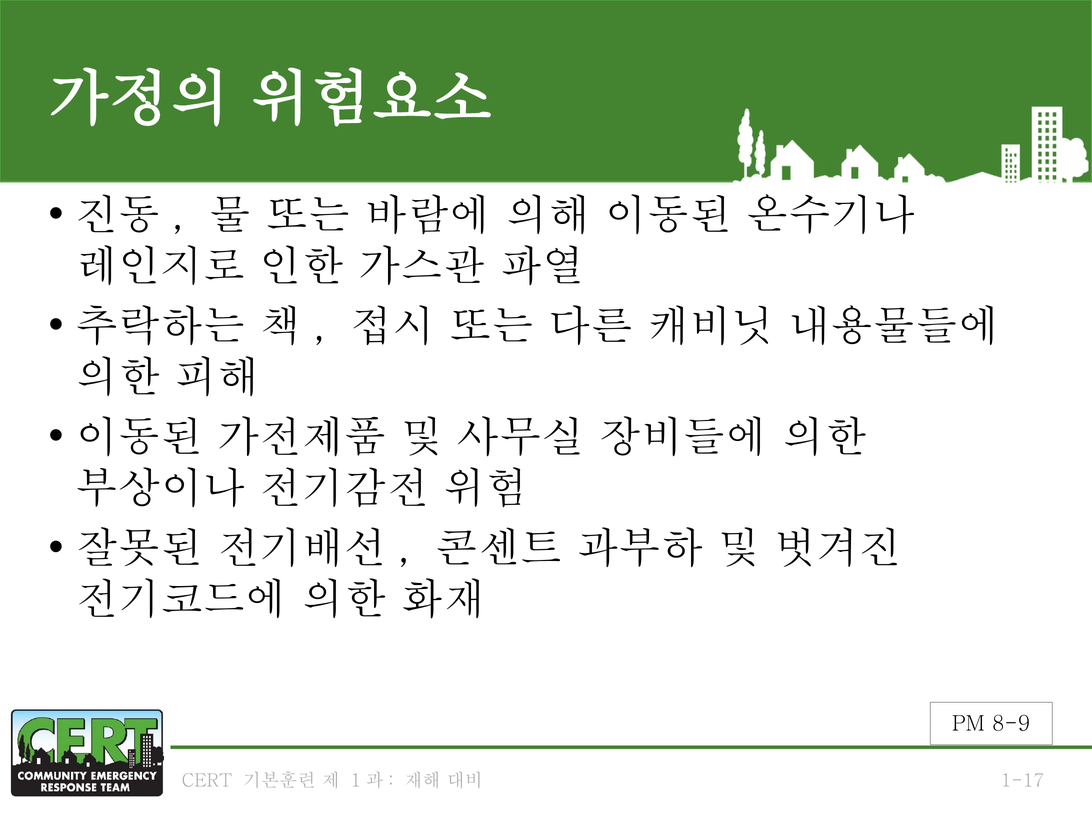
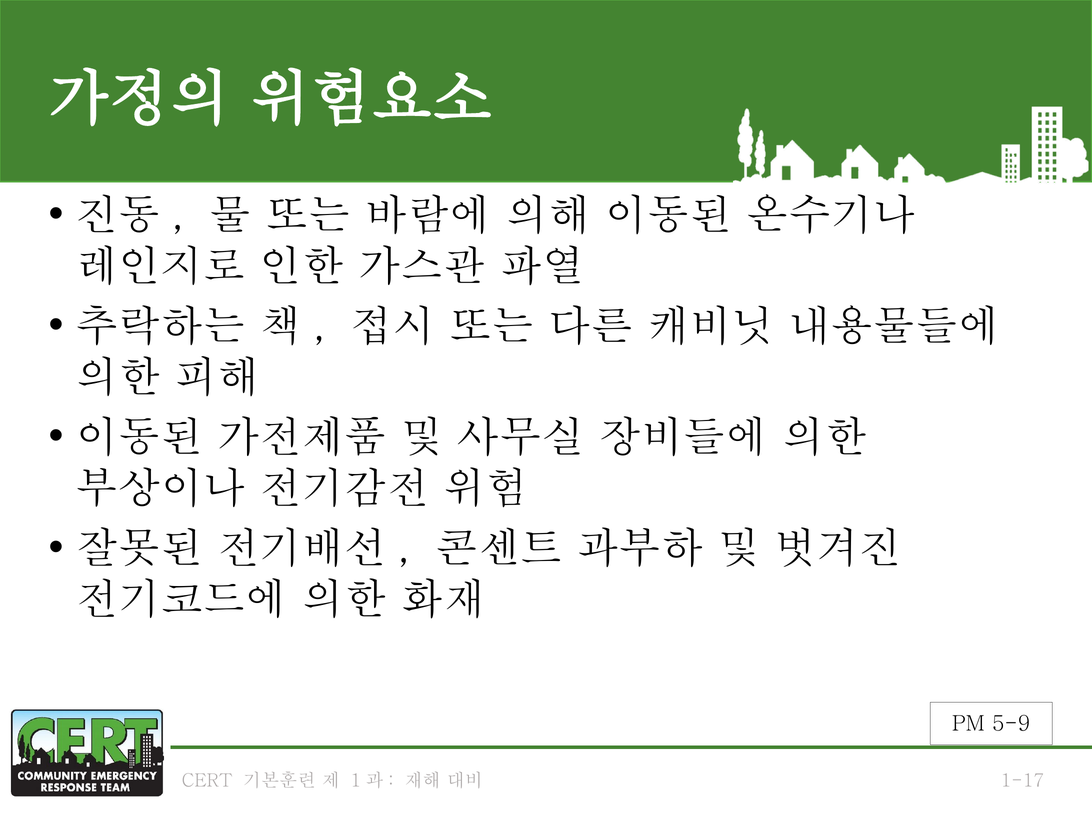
8-9: 8-9 -> 5-9
